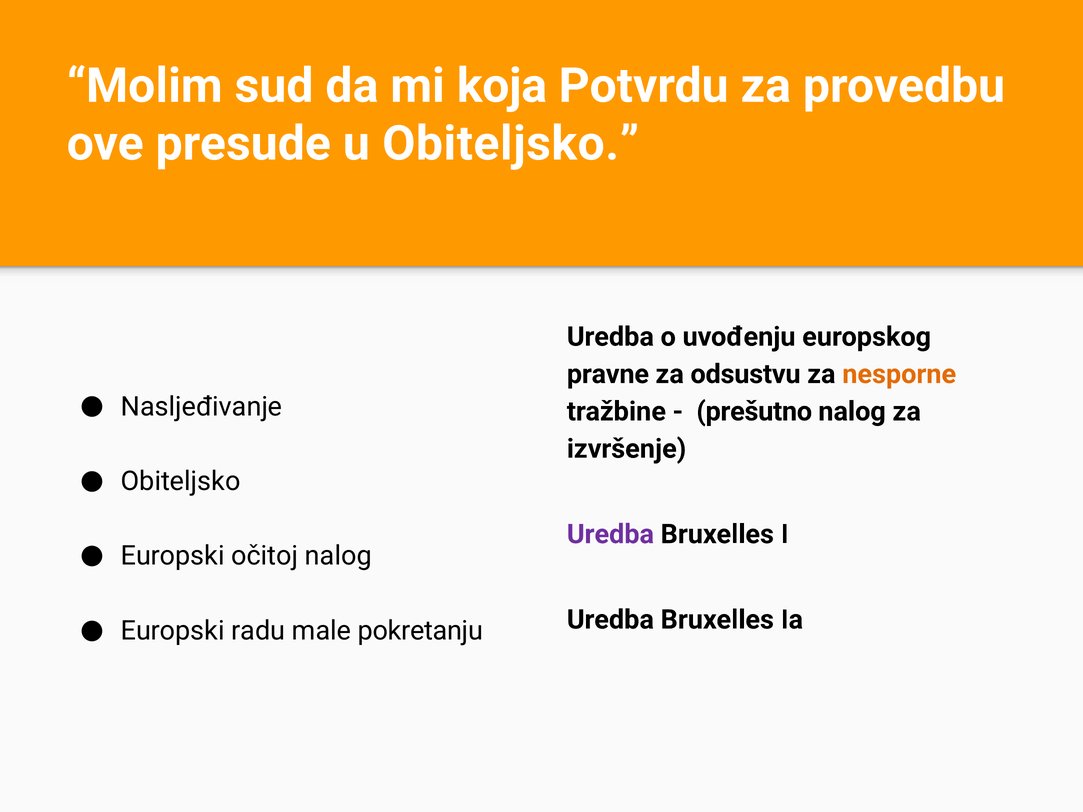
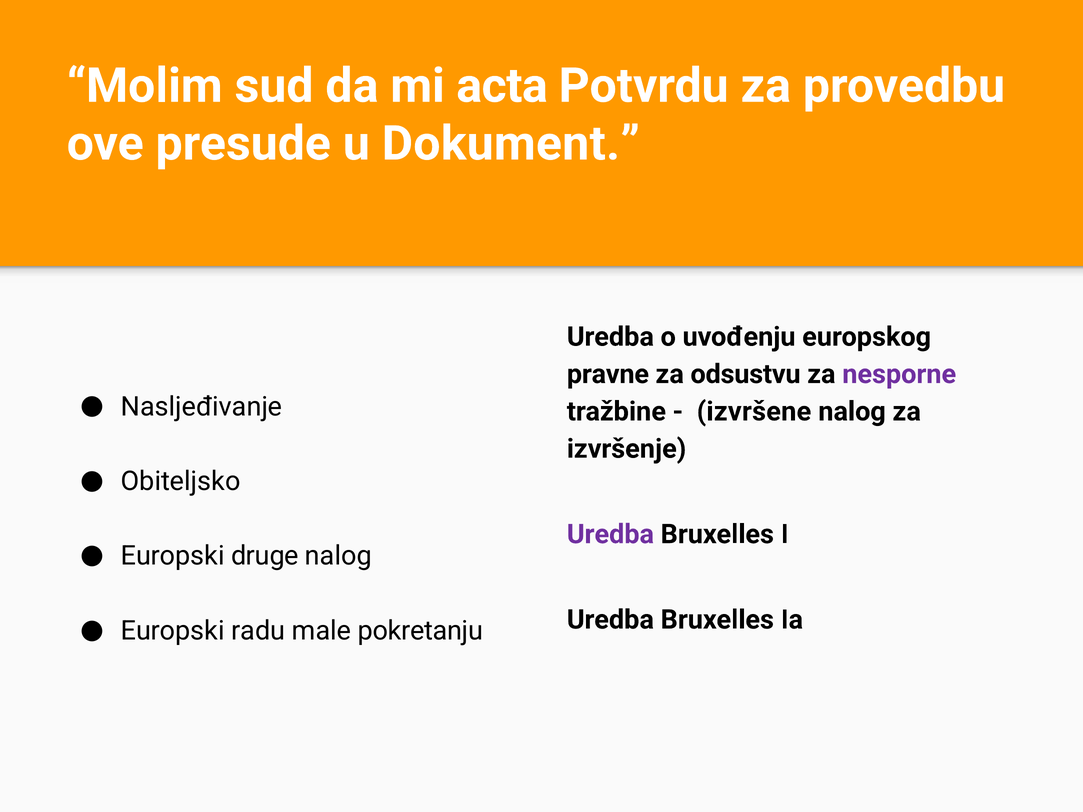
koja: koja -> acta
u Obiteljsko: Obiteljsko -> Dokument
nesporne colour: orange -> purple
prešutno: prešutno -> izvršene
očitoj: očitoj -> druge
